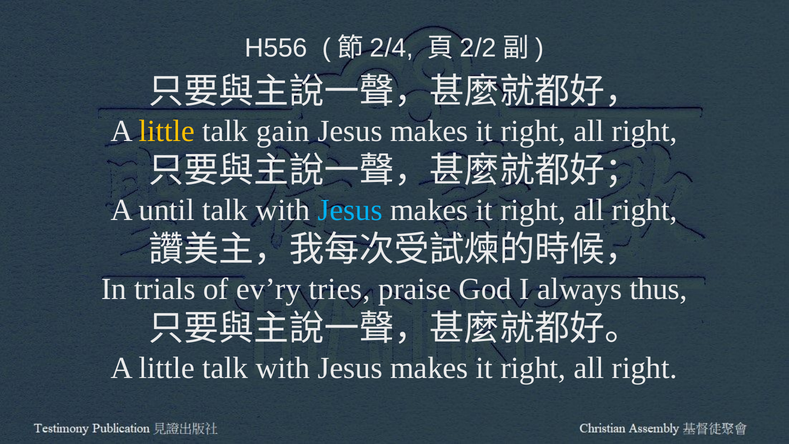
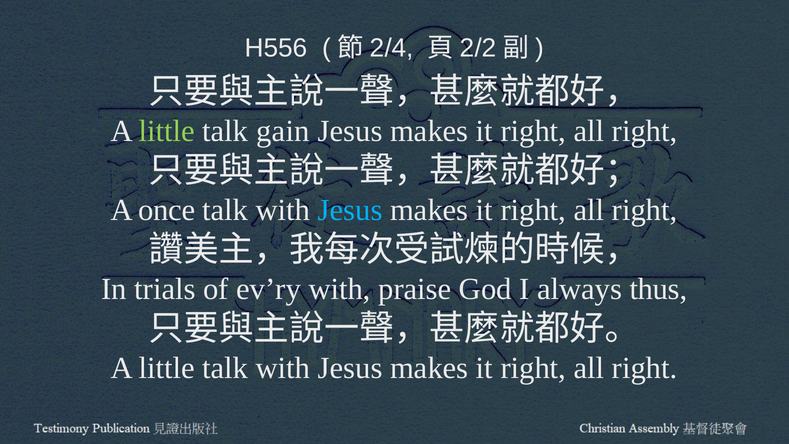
little at (167, 131) colour: yellow -> light green
until: until -> once
ev’ry tries: tries -> with
